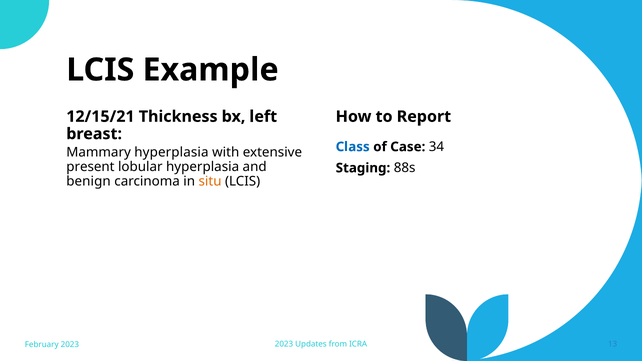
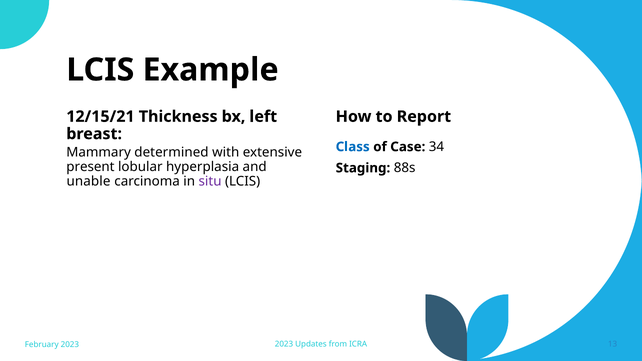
Mammary hyperplasia: hyperplasia -> determined
benign: benign -> unable
situ colour: orange -> purple
